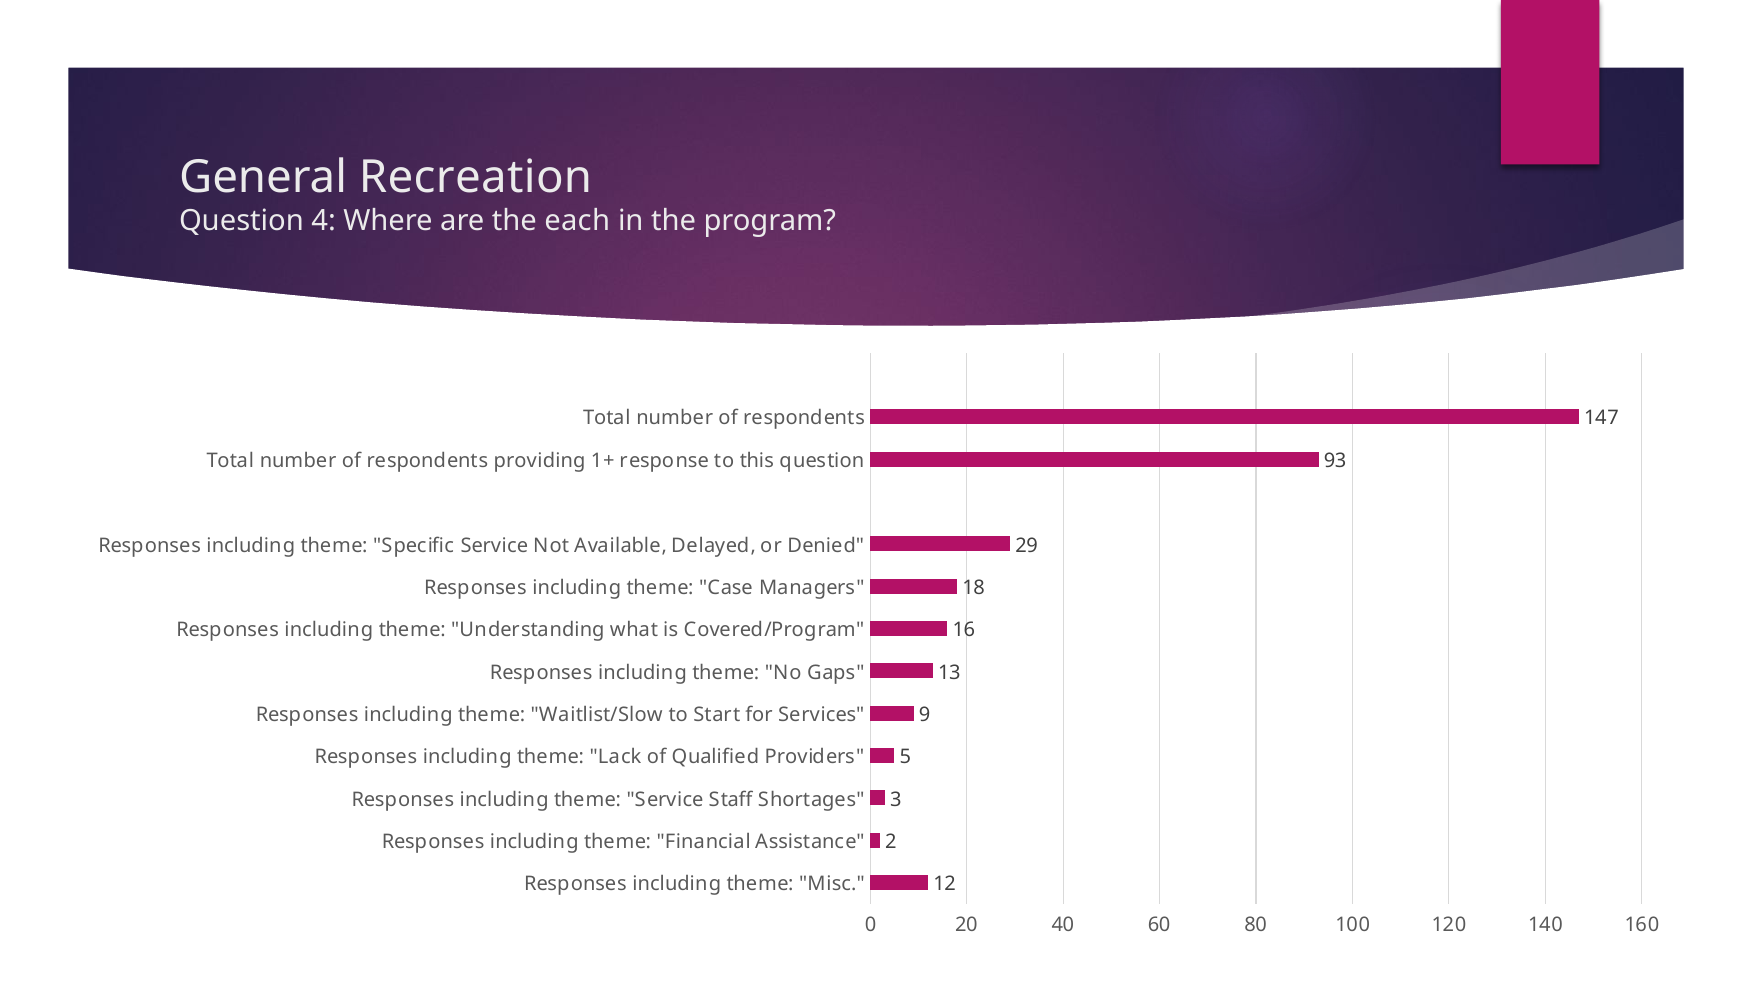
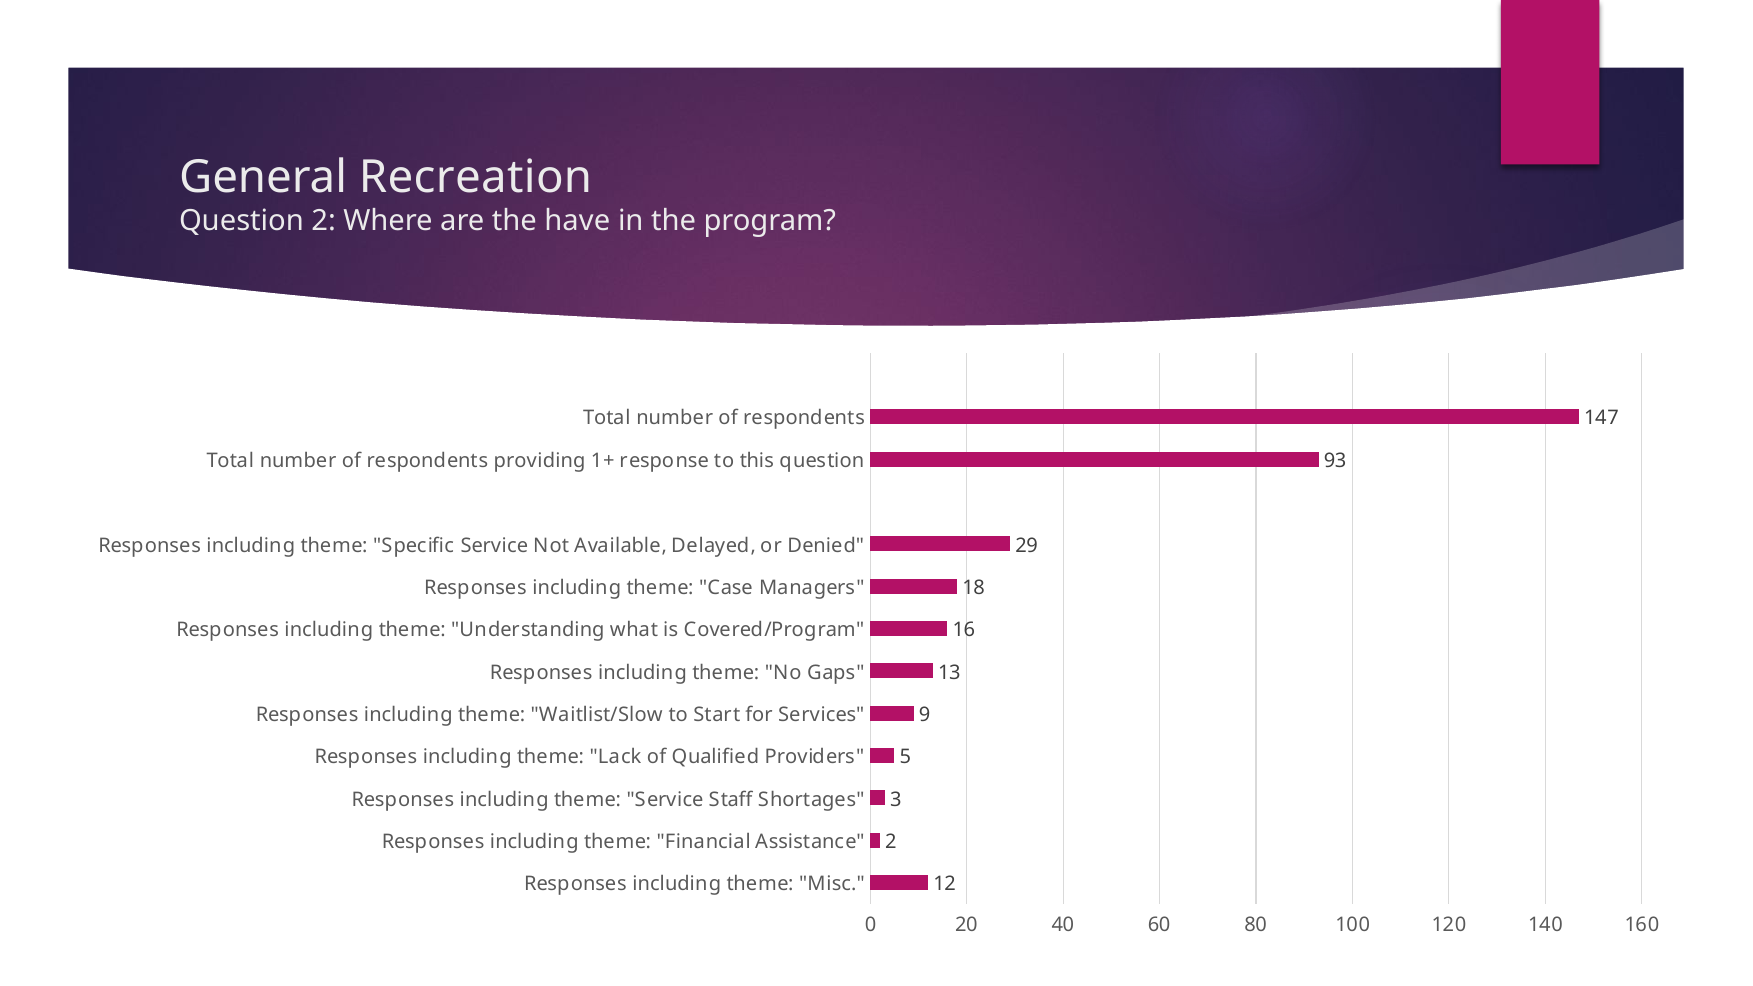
Question 4: 4 -> 2
each: each -> have
